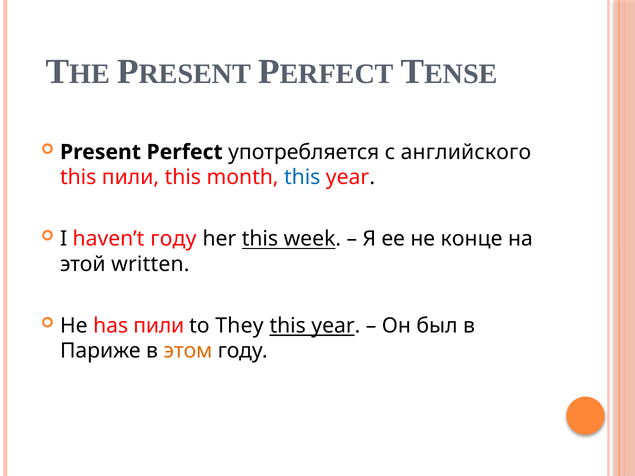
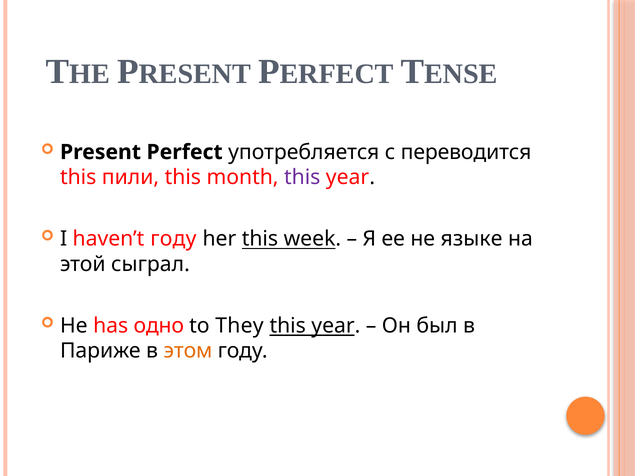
английского: английского -> переводится
this at (302, 178) colour: blue -> purple
конце: конце -> языке
written: written -> сыграл
has пили: пили -> одно
